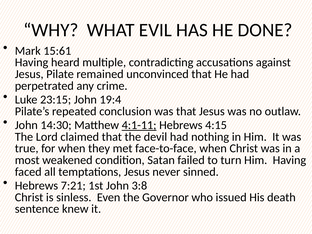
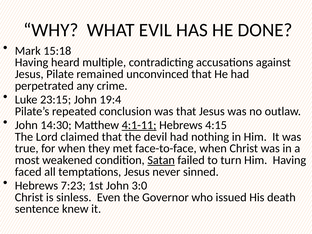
15:61: 15:61 -> 15:18
Satan underline: none -> present
7:21: 7:21 -> 7:23
3:8: 3:8 -> 3:0
